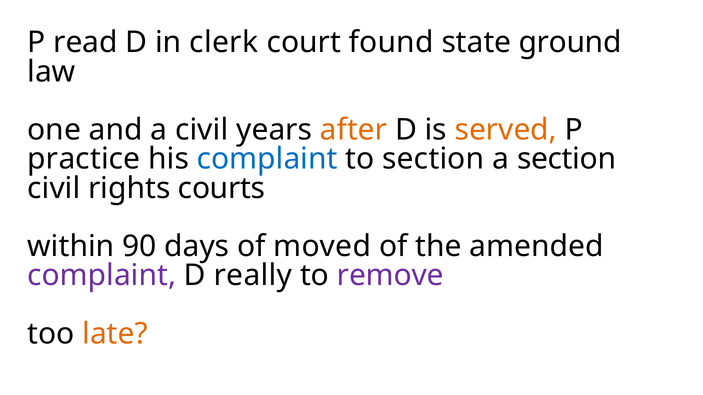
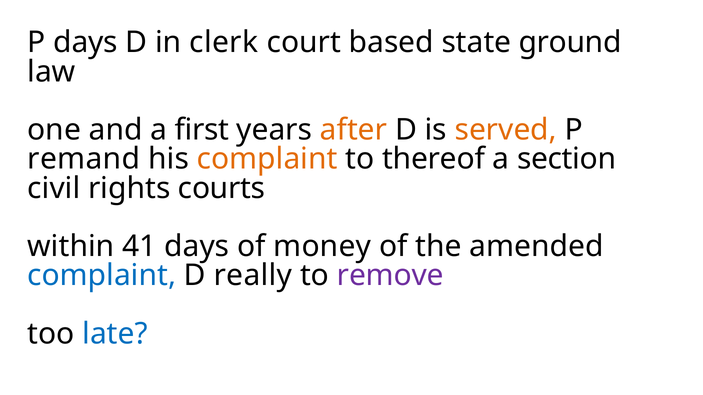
P read: read -> days
found: found -> based
a civil: civil -> first
practice: practice -> remand
complaint at (267, 159) colour: blue -> orange
to section: section -> thereof
90: 90 -> 41
moved: moved -> money
complaint at (102, 276) colour: purple -> blue
late colour: orange -> blue
